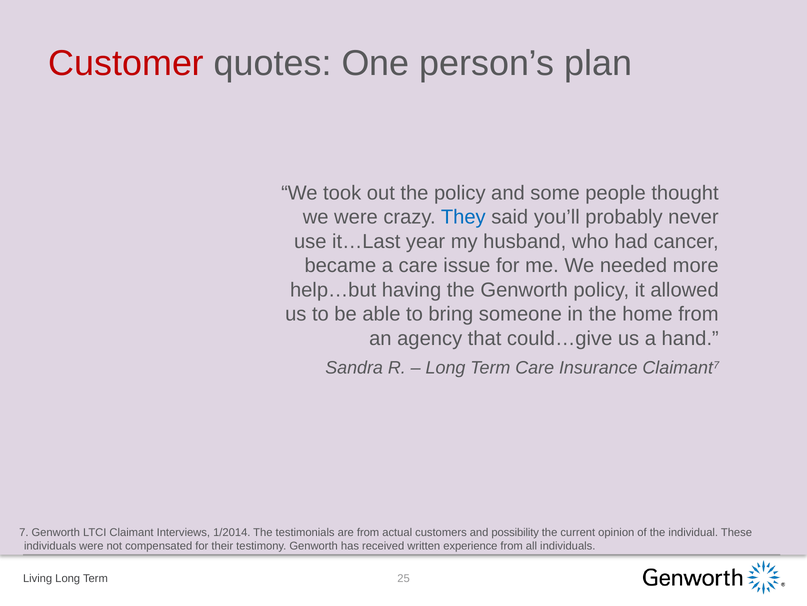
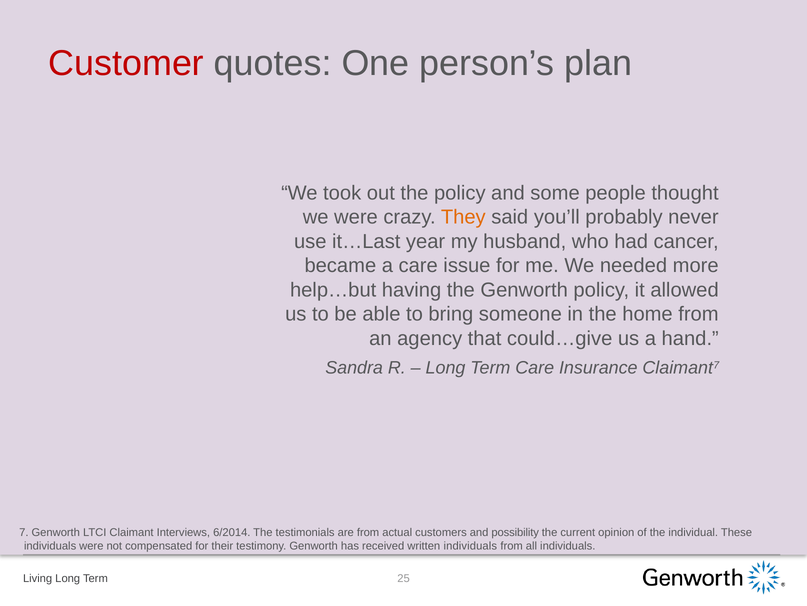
They colour: blue -> orange
1/2014: 1/2014 -> 6/2014
written experience: experience -> individuals
